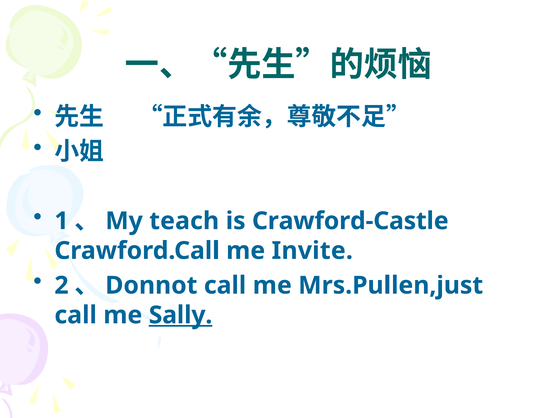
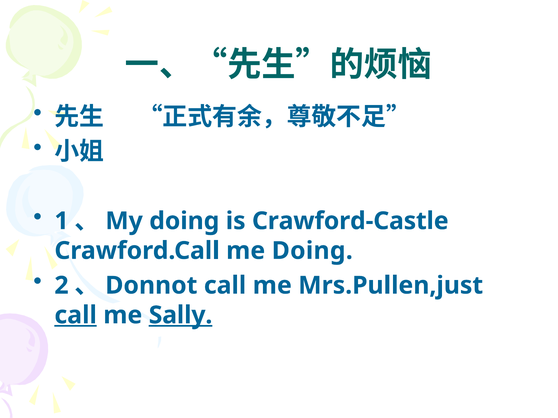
teach at (184, 221): teach -> doing
me Invite: Invite -> Doing
call at (76, 316) underline: none -> present
